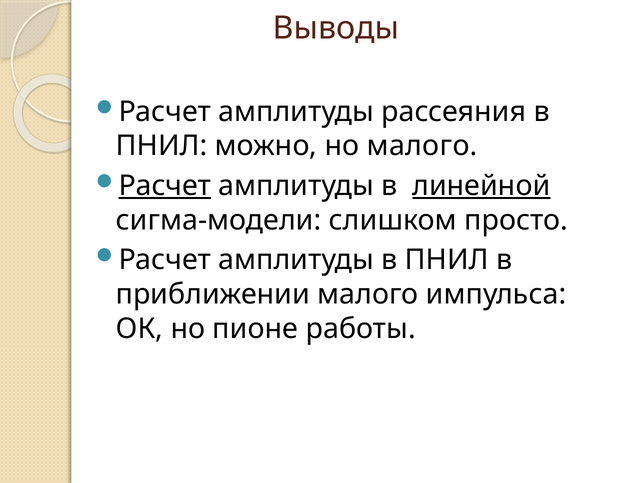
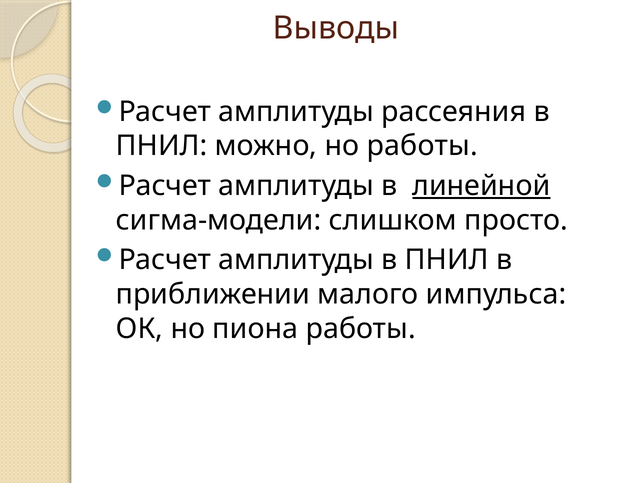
но малого: малого -> работы
Расчет at (165, 186) underline: present -> none
пионе: пионе -> пиона
